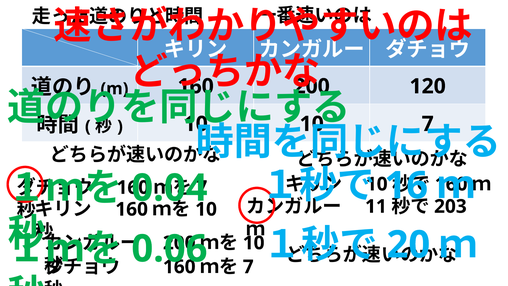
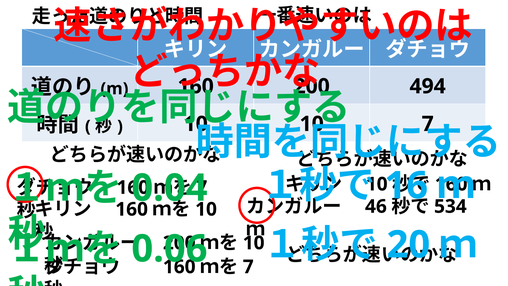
120: 120 -> 494
11: 11 -> 46
203: 203 -> 534
